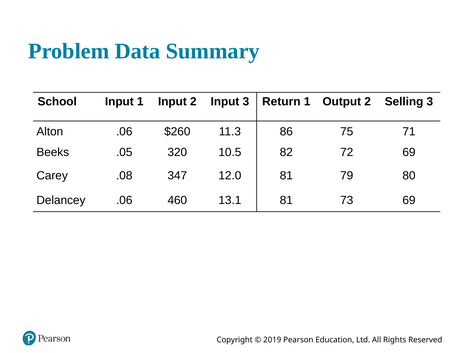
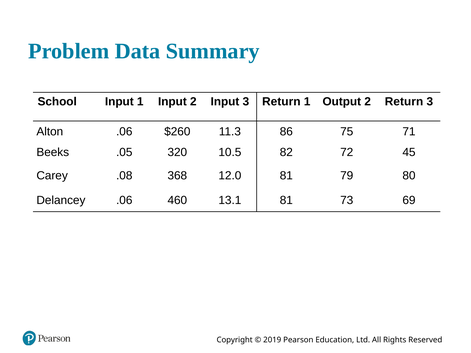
2 Selling: Selling -> Return
72 69: 69 -> 45
347: 347 -> 368
